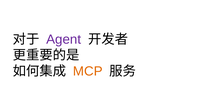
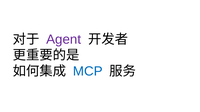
MCP colour: orange -> blue
